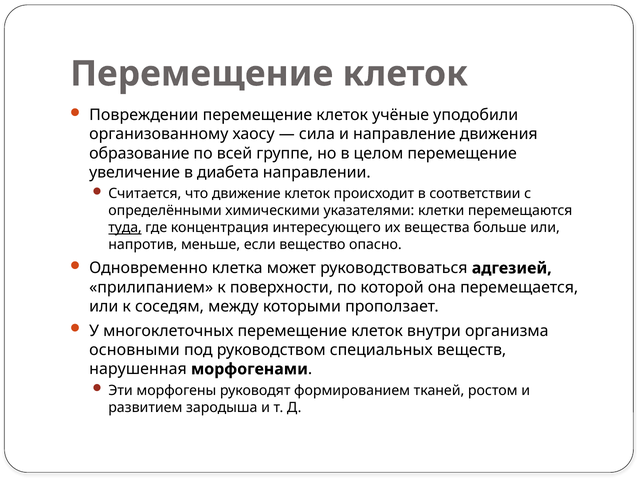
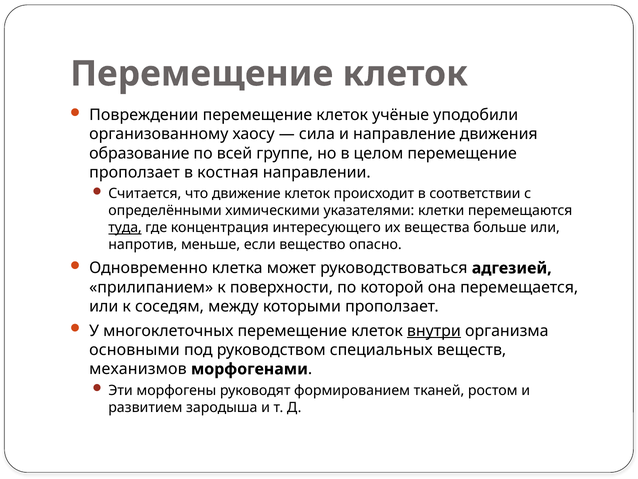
увеличение at (135, 172): увеличение -> проползает
диабета: диабета -> костная
внутри underline: none -> present
нарушенная: нарушенная -> механизмов
